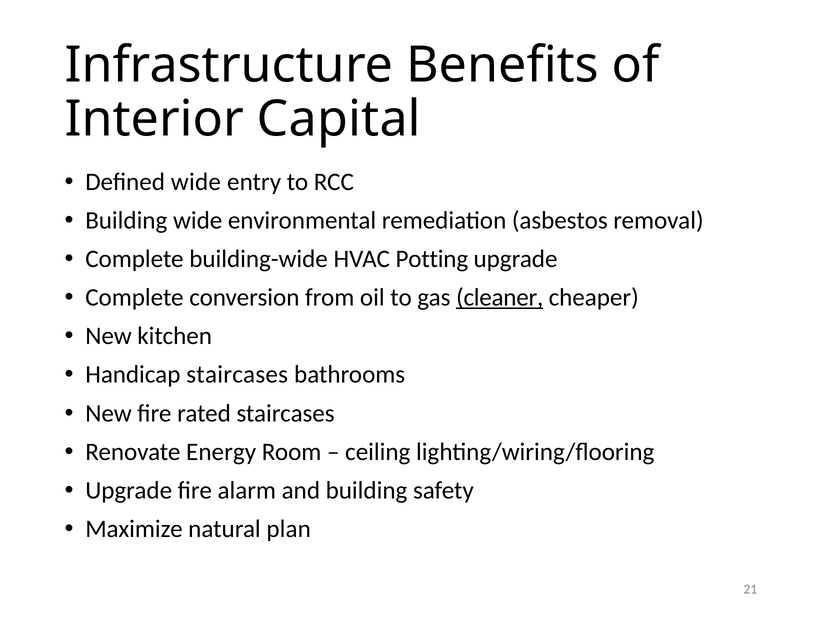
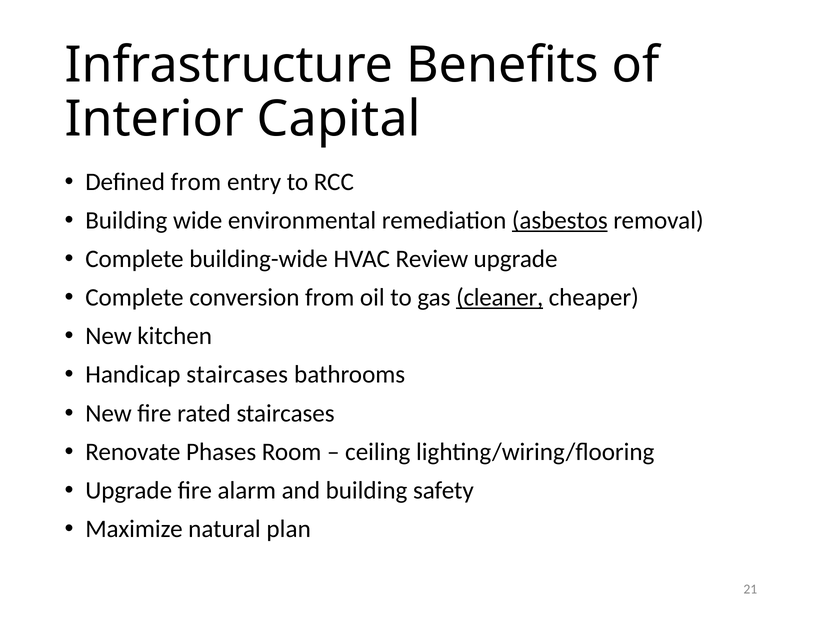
Defined wide: wide -> from
asbestos underline: none -> present
Potting: Potting -> Review
Energy: Energy -> Phases
